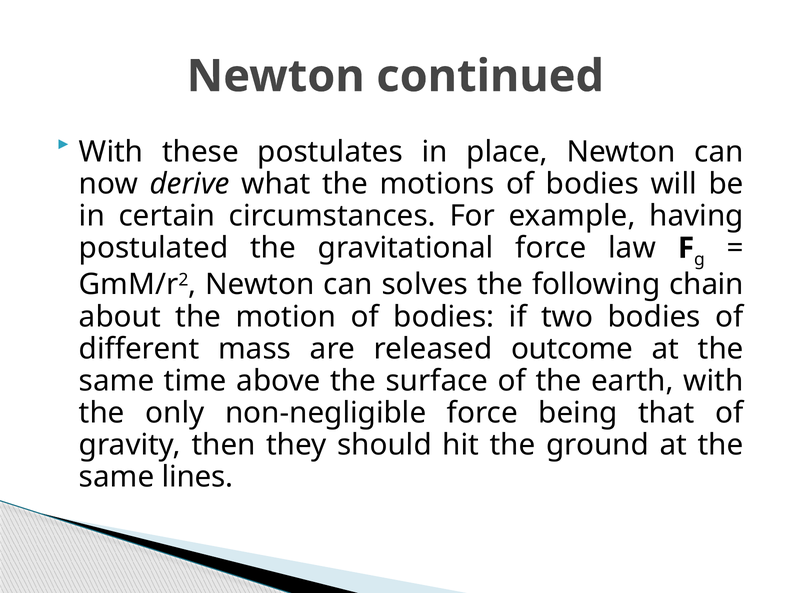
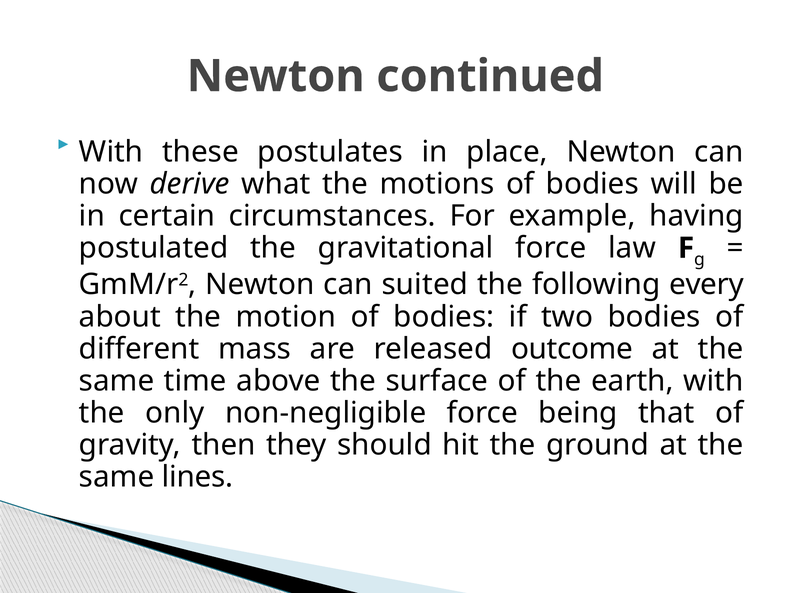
solves: solves -> suited
chain: chain -> every
